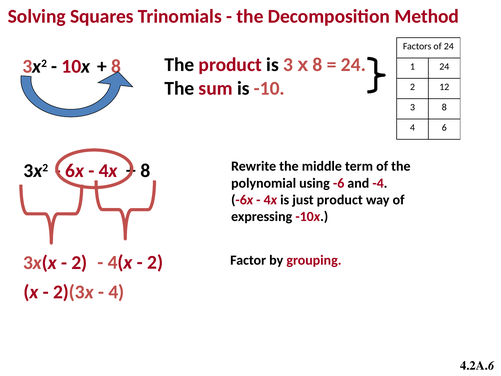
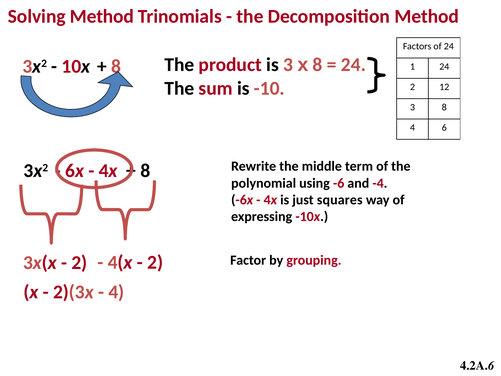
Solving Squares: Squares -> Method
just product: product -> squares
